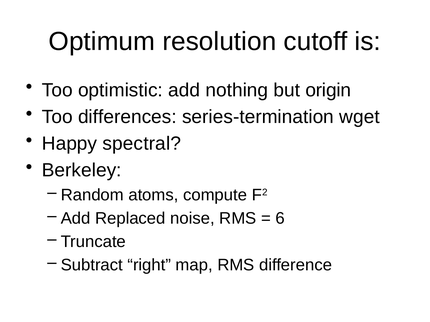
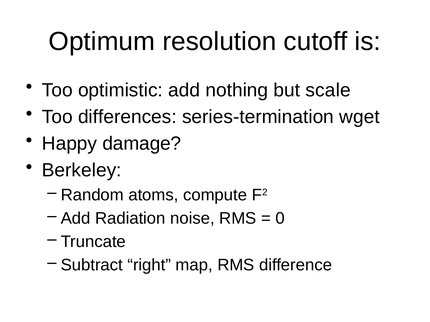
origin: origin -> scale
spectral: spectral -> damage
Replaced: Replaced -> Radiation
6: 6 -> 0
